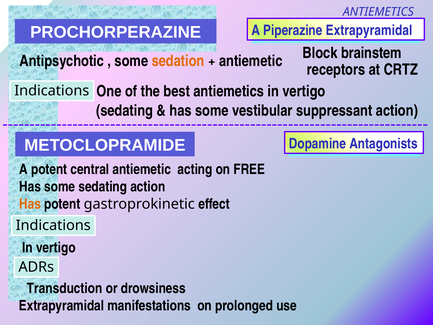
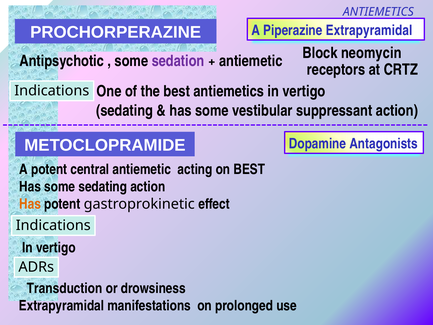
brainstem: brainstem -> neomycin
sedation colour: orange -> purple
on FREE: FREE -> BEST
